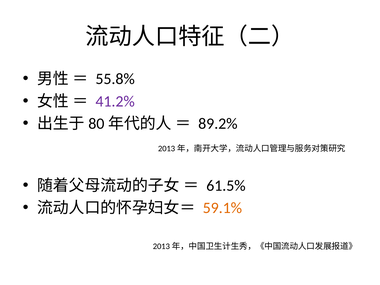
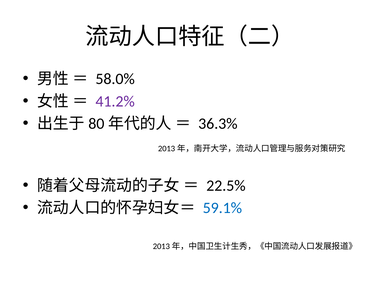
55.8%: 55.8% -> 58.0%
89.2%: 89.2% -> 36.3%
61.5%: 61.5% -> 22.5%
59.1% colour: orange -> blue
